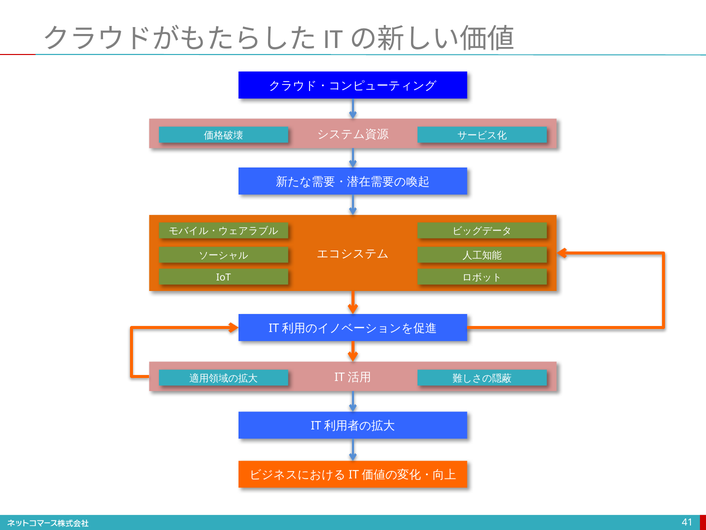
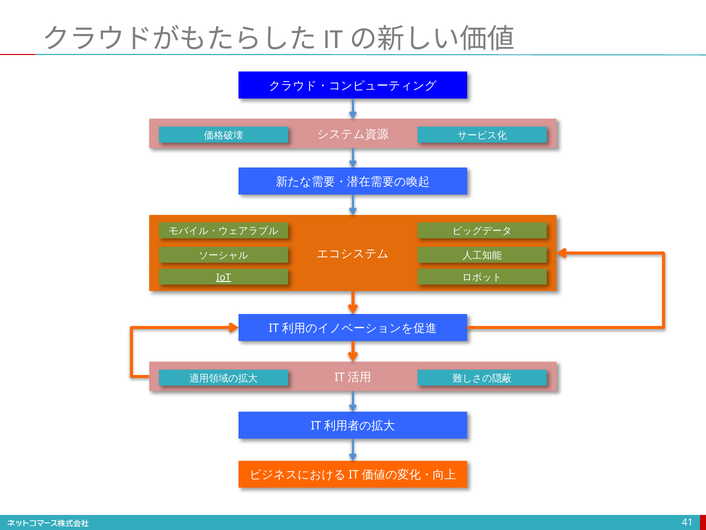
IoT underline: none -> present
